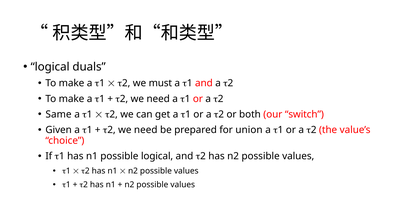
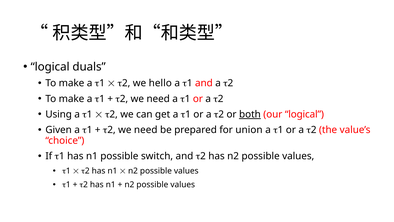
must: must -> hello
Same: Same -> Using
both underline: none -> present
our switch: switch -> logical
possible logical: logical -> switch
